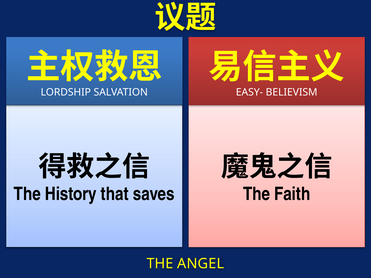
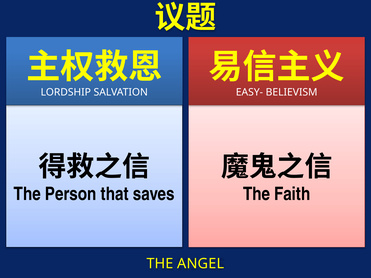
History: History -> Person
